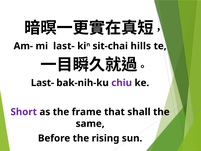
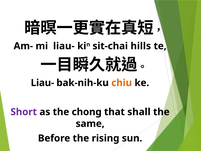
mi last-: last- -> liau-
Last- at (42, 83): Last- -> Liau-
chiu colour: purple -> orange
frame: frame -> chong
